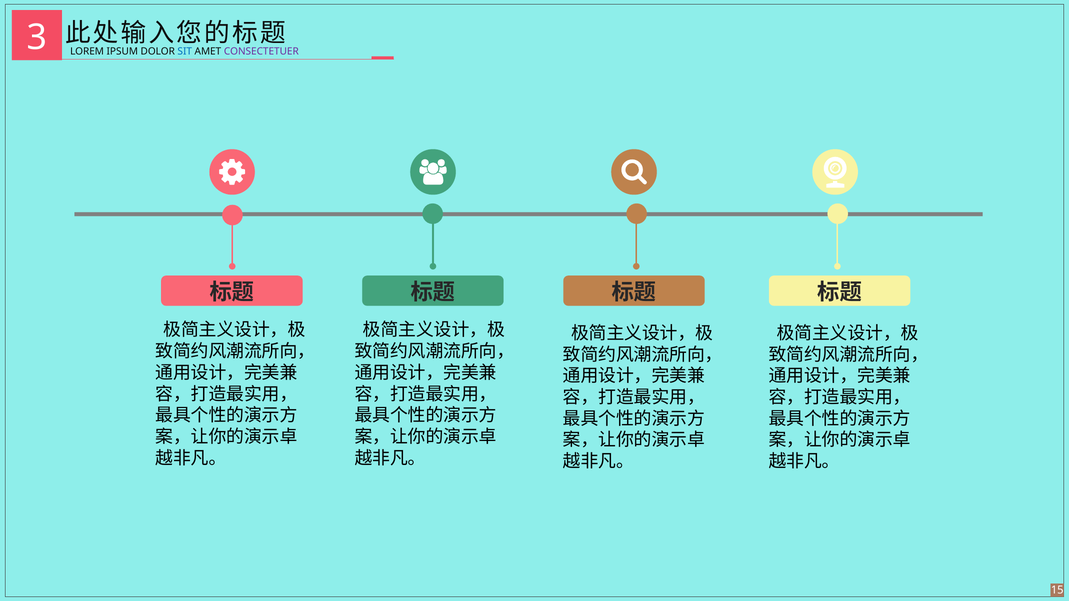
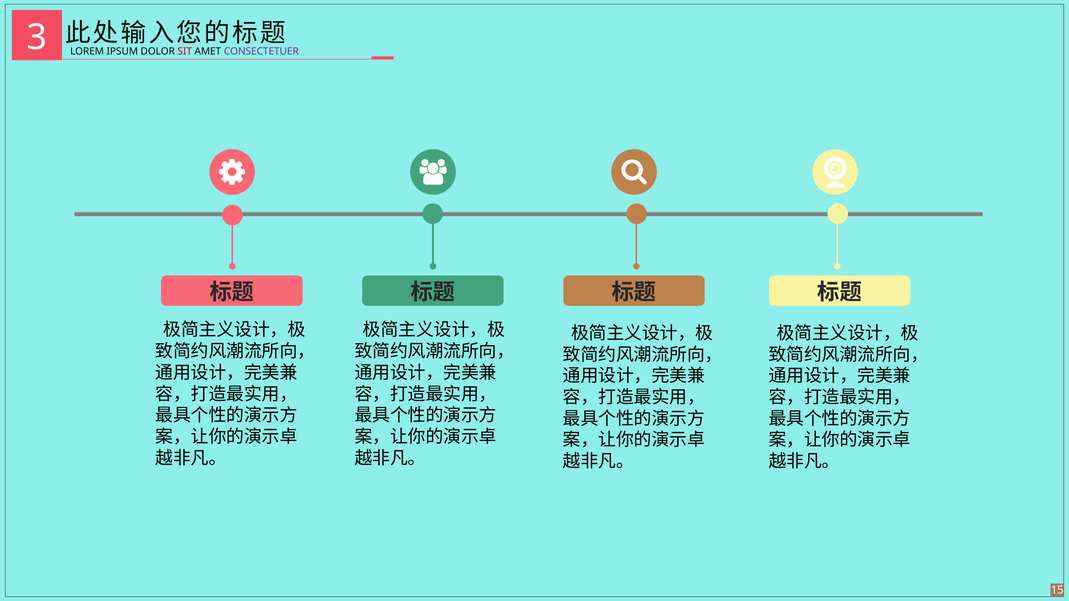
SIT colour: blue -> red
